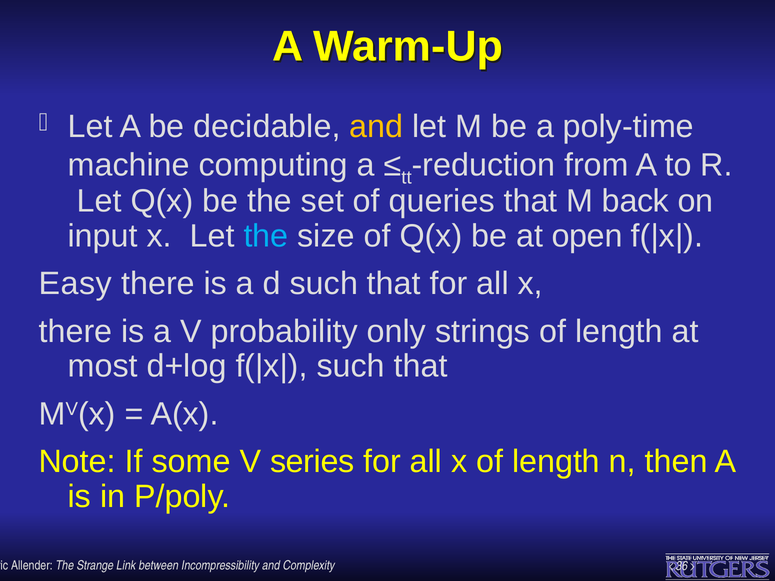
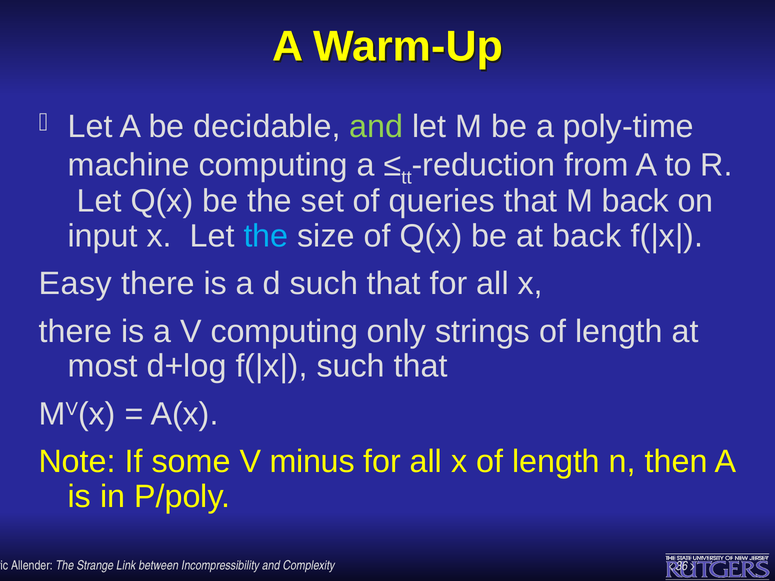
and at (376, 127) colour: yellow -> light green
at open: open -> back
V probability: probability -> computing
series: series -> minus
